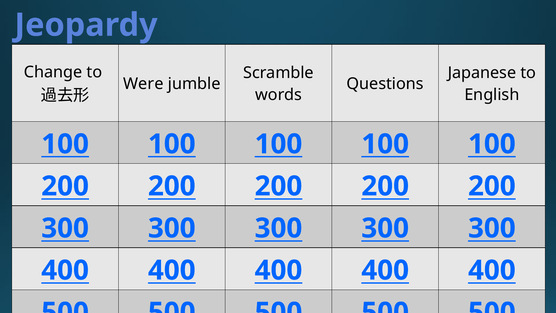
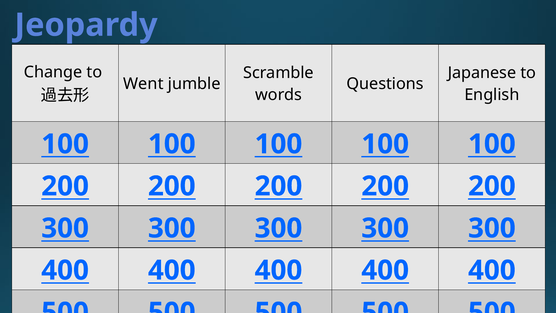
Were: Were -> Went
